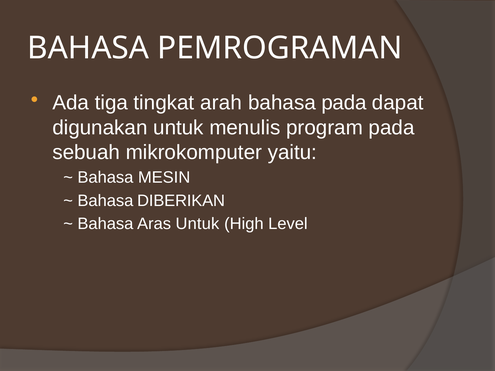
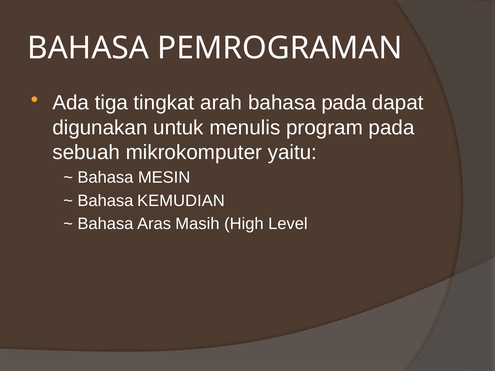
DIBERIKAN: DIBERIKAN -> KEMUDIAN
Aras Untuk: Untuk -> Masih
